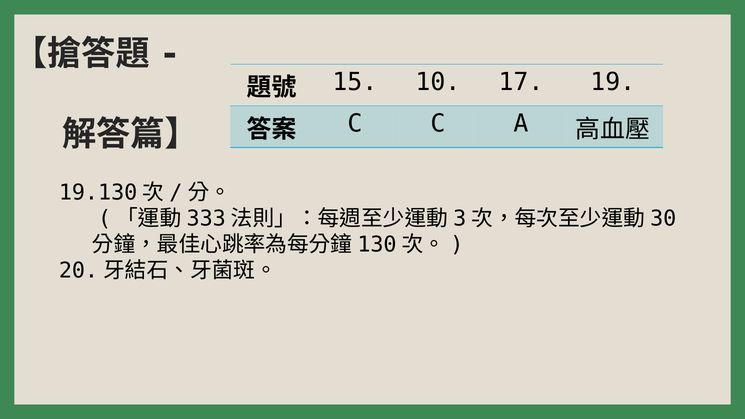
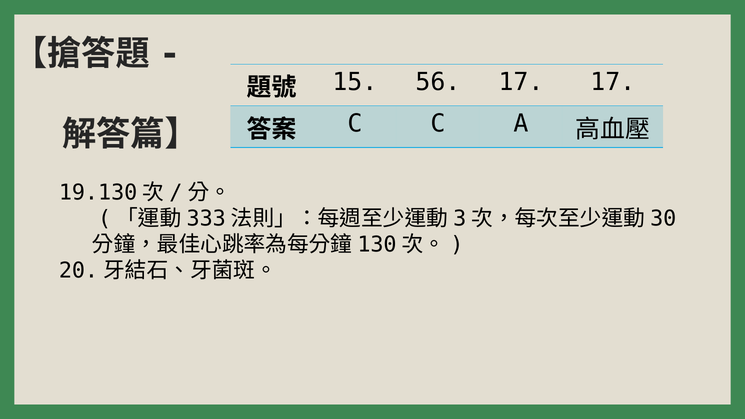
10: 10 -> 56
17 19: 19 -> 17
